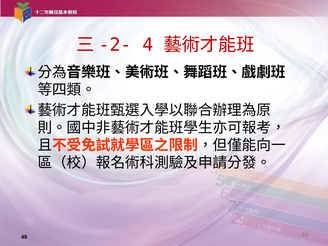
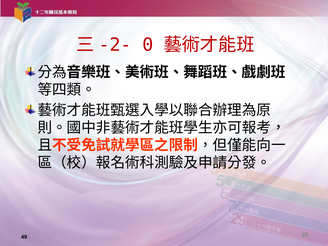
4: 4 -> 0
